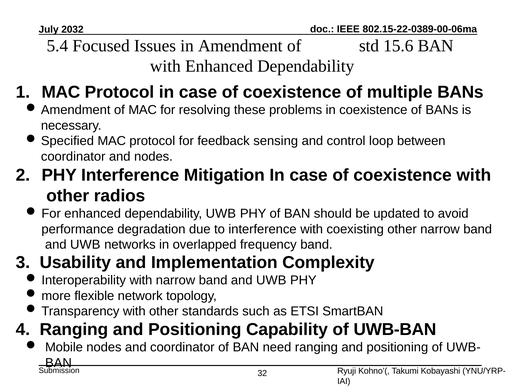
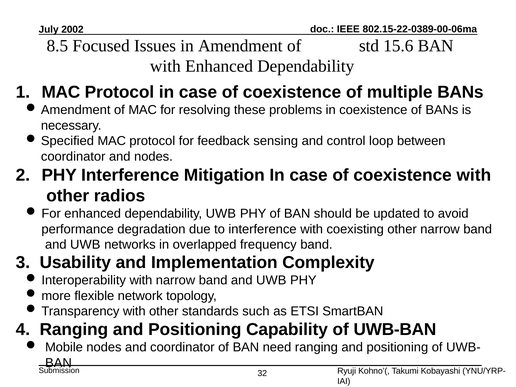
2032: 2032 -> 2002
5.4: 5.4 -> 8.5
